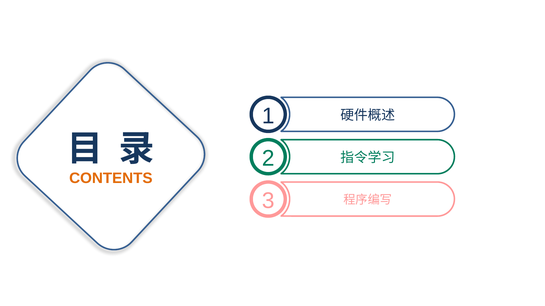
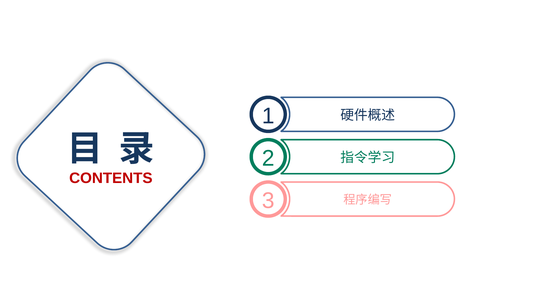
CONTENTS colour: orange -> red
